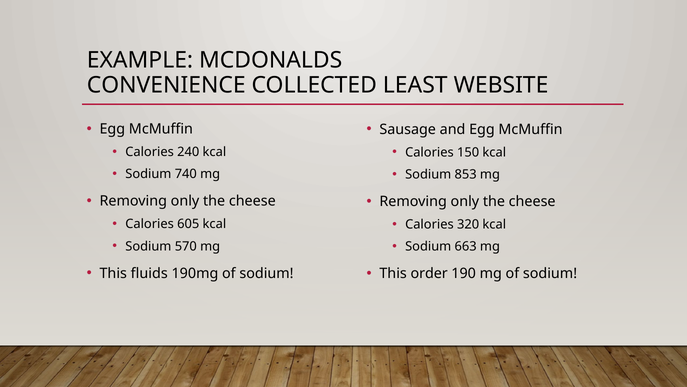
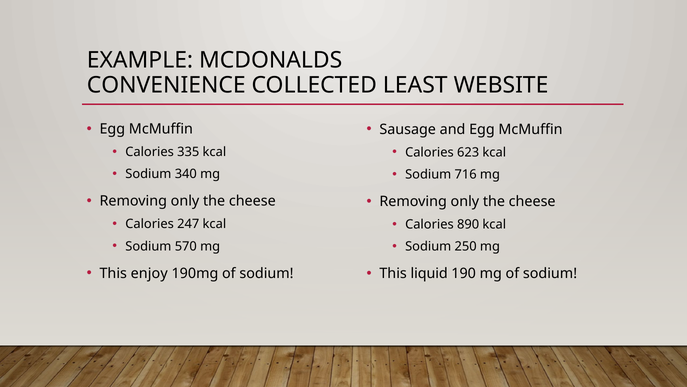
240: 240 -> 335
150: 150 -> 623
740: 740 -> 340
853: 853 -> 716
605: 605 -> 247
320: 320 -> 890
663: 663 -> 250
fluids: fluids -> enjoy
order: order -> liquid
